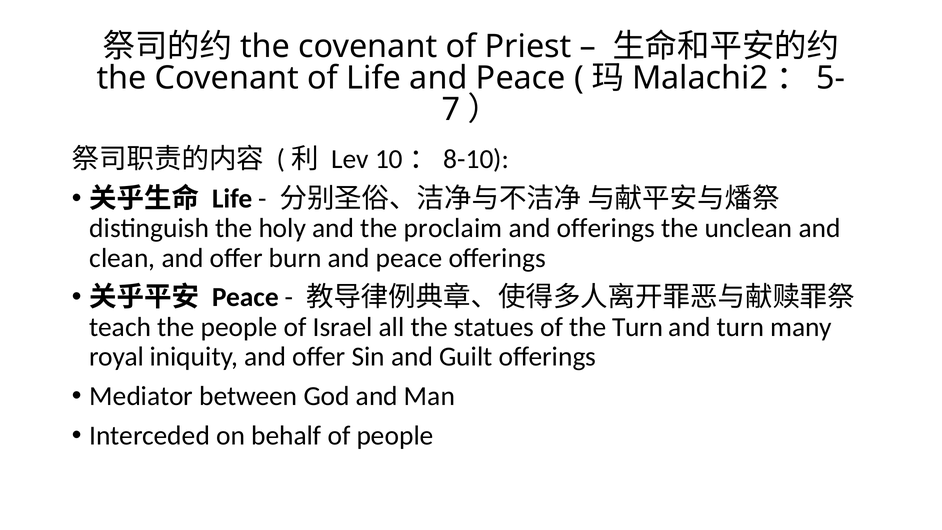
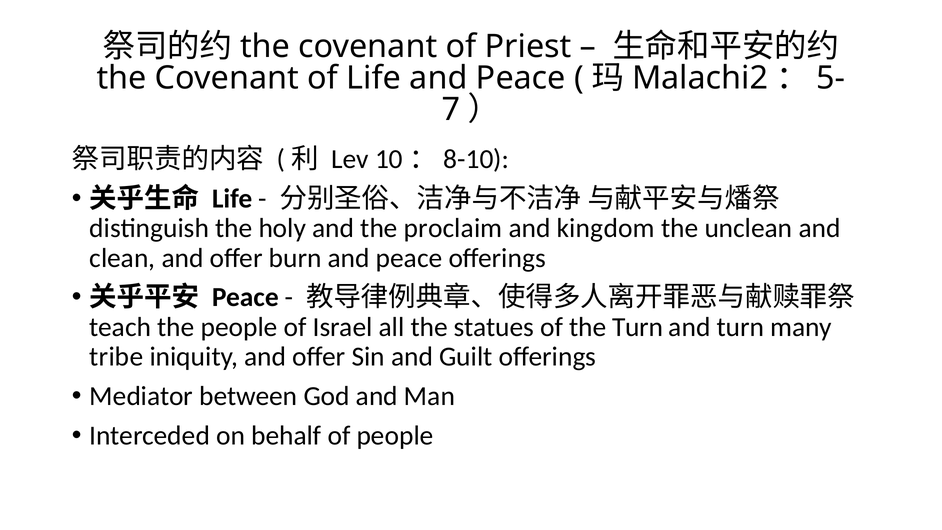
and offerings: offerings -> kingdom
royal: royal -> tribe
